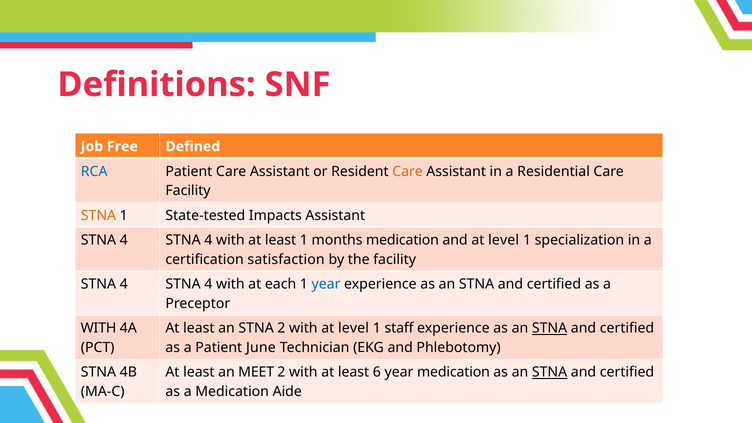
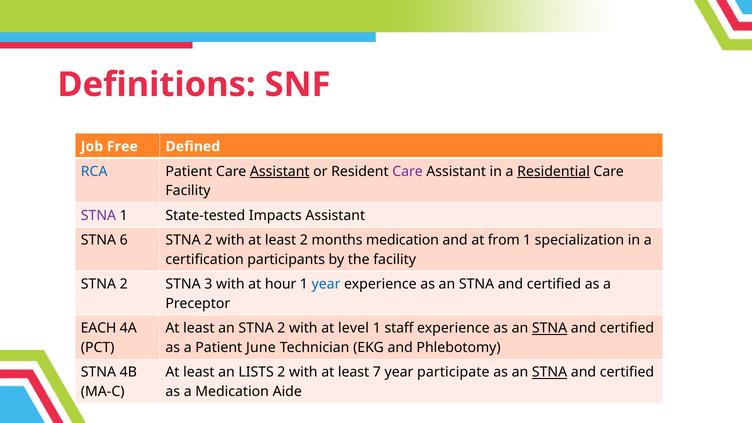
Assistant at (280, 171) underline: none -> present
Care at (408, 171) colour: orange -> purple
Residential underline: none -> present
STNA at (98, 215) colour: orange -> purple
4 at (124, 240): 4 -> 6
4 at (208, 240): 4 -> 2
least 1: 1 -> 2
and at level: level -> from
satisfaction: satisfaction -> participants
4 at (124, 284): 4 -> 2
4 at (208, 284): 4 -> 3
each: each -> hour
WITH at (99, 328): WITH -> EACH
MEET: MEET -> LISTS
6: 6 -> 7
year medication: medication -> participate
